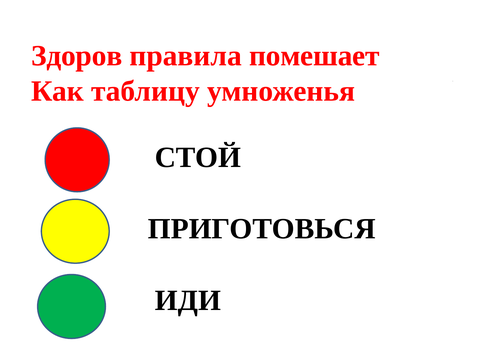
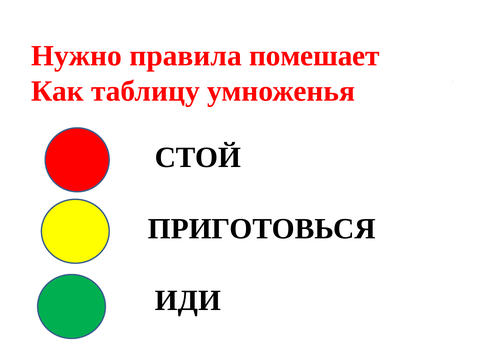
Здоров: Здоров -> Нужно
